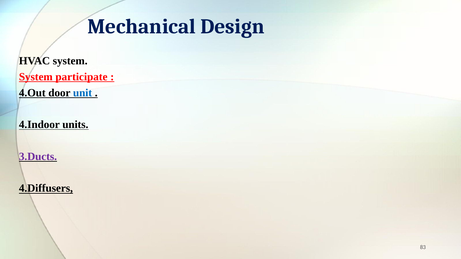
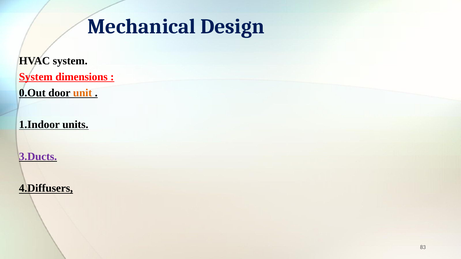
participate: participate -> dimensions
4.Out: 4.Out -> 0.Out
unit colour: blue -> orange
4.Indoor: 4.Indoor -> 1.Indoor
